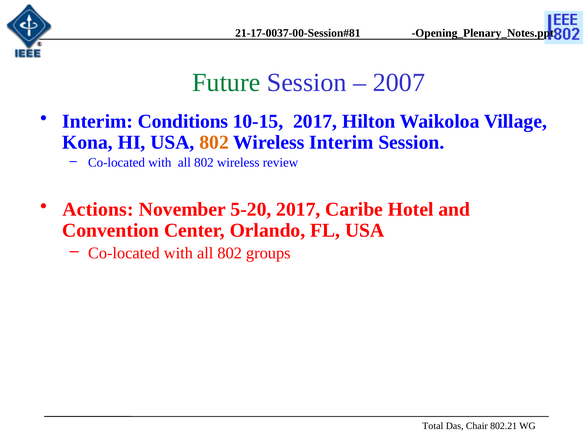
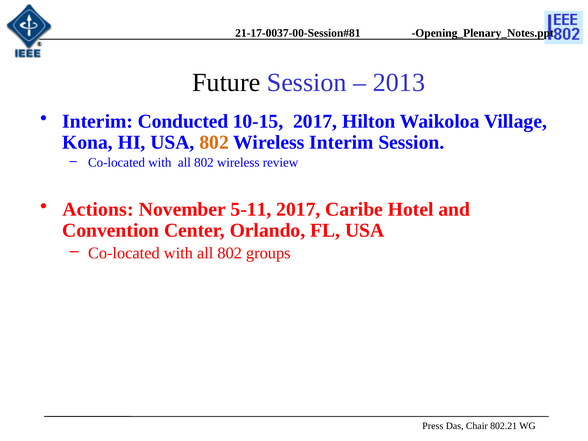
Future colour: green -> black
2007: 2007 -> 2013
Conditions: Conditions -> Conducted
5-20: 5-20 -> 5-11
Total: Total -> Press
